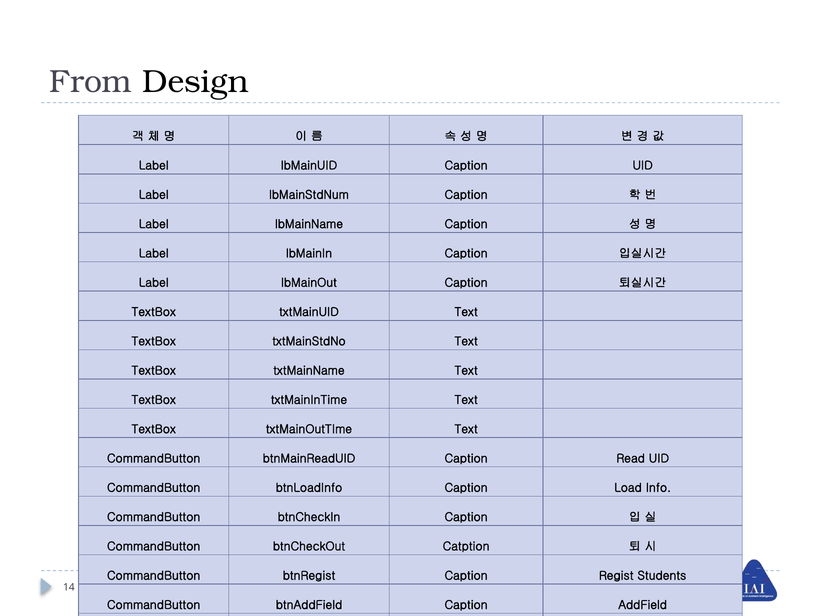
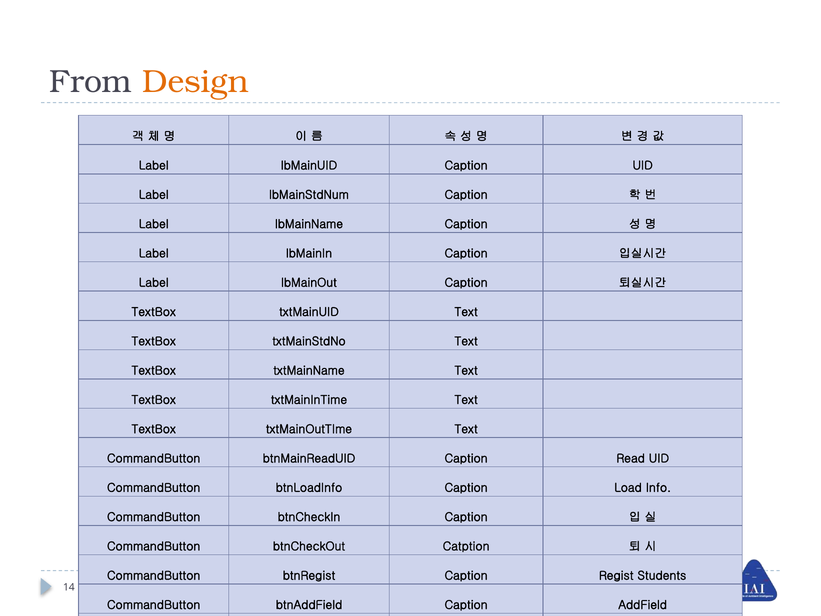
Design colour: black -> orange
